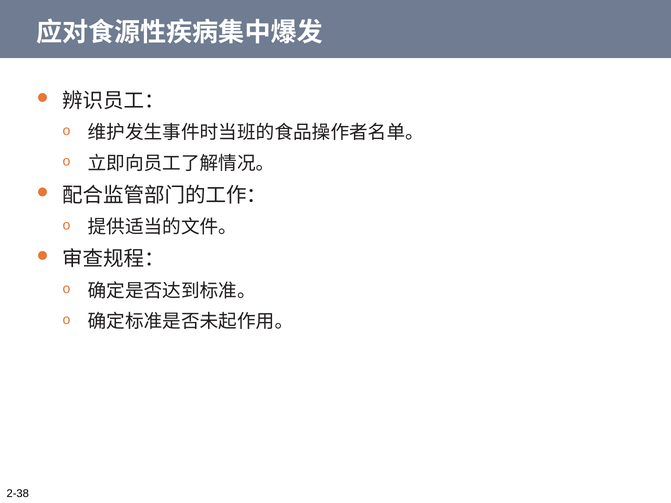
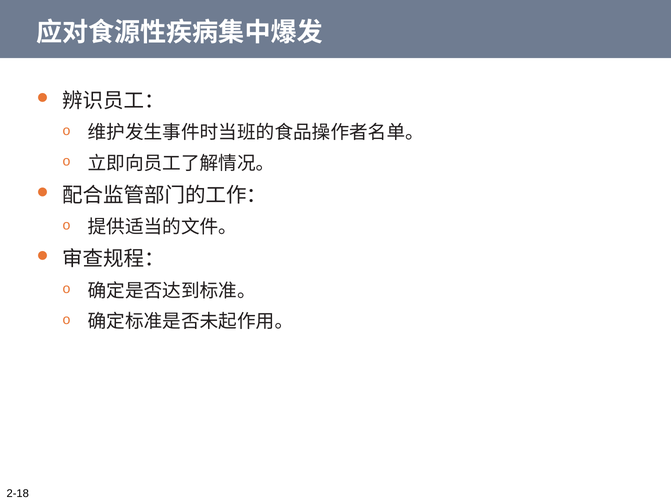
2-38: 2-38 -> 2-18
